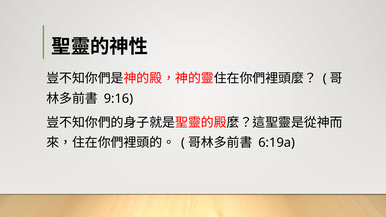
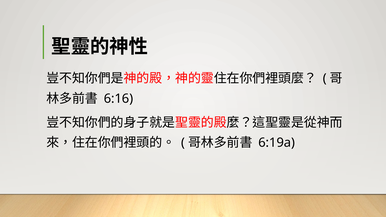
9:16: 9:16 -> 6:16
